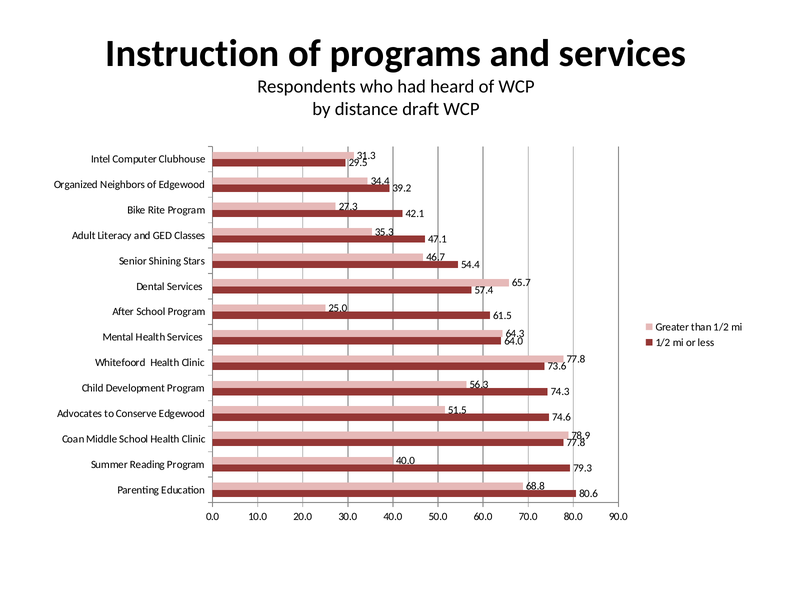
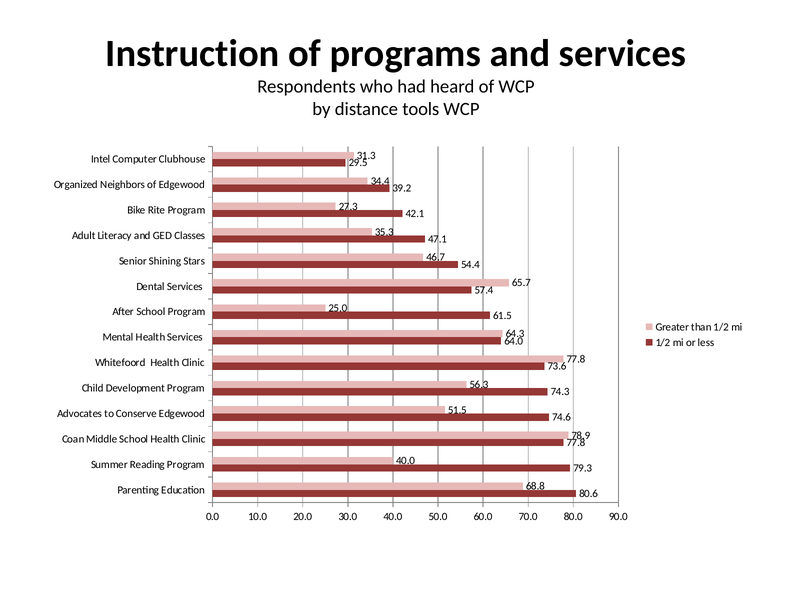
draft: draft -> tools
